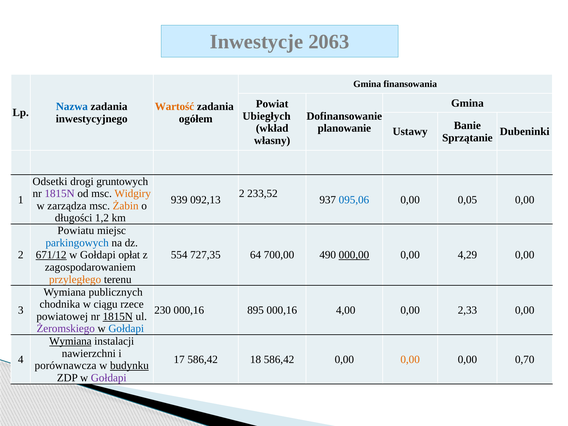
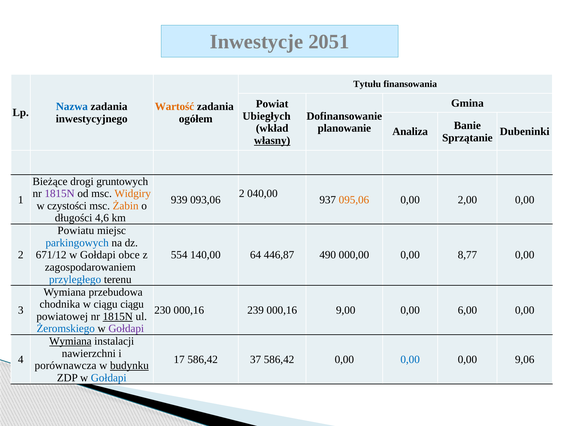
2063: 2063 -> 2051
Gmina at (367, 84): Gmina -> Tytułu
Ustawy: Ustawy -> Analiza
własny underline: none -> present
Odsetki: Odsetki -> Bieżące
233,52: 233,52 -> 040,00
092,13: 092,13 -> 093,06
095,06 colour: blue -> orange
0,05: 0,05 -> 2,00
zarządza: zarządza -> czystości
1,2: 1,2 -> 4,6
671/12 underline: present -> none
opłat: opłat -> obce
727,35: 727,35 -> 140,00
700,00: 700,00 -> 446,87
000,00 underline: present -> none
4,29: 4,29 -> 8,77
przyległego colour: orange -> blue
publicznych: publicznych -> przebudowa
ciągu rzece: rzece -> ciągu
895: 895 -> 239
4,00: 4,00 -> 9,00
2,33: 2,33 -> 6,00
Żeromskiego colour: purple -> blue
Gołdapi at (126, 329) colour: blue -> purple
18: 18 -> 37
0,00 at (410, 360) colour: orange -> blue
0,70: 0,70 -> 9,06
Gołdapi at (109, 378) colour: purple -> blue
